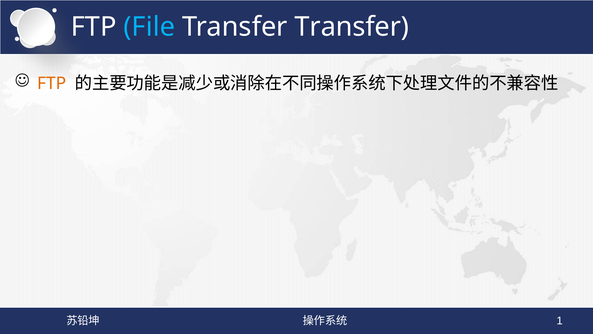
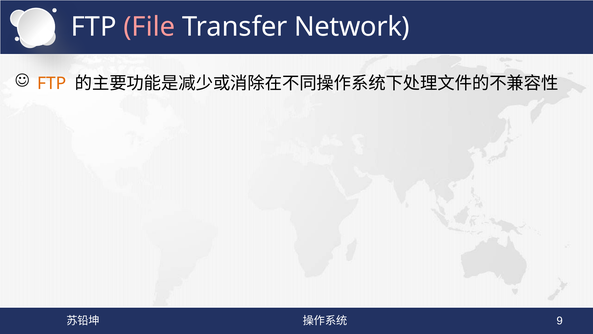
File colour: light blue -> pink
Transfer Transfer: Transfer -> Network
1: 1 -> 9
